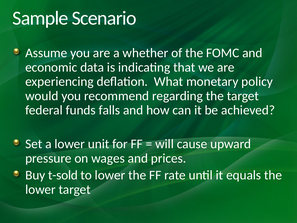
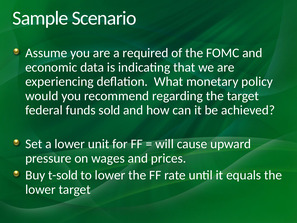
whether: whether -> required
falls: falls -> sold
